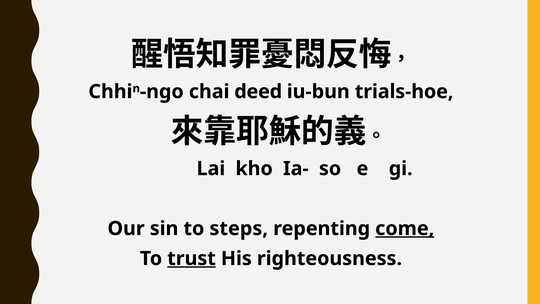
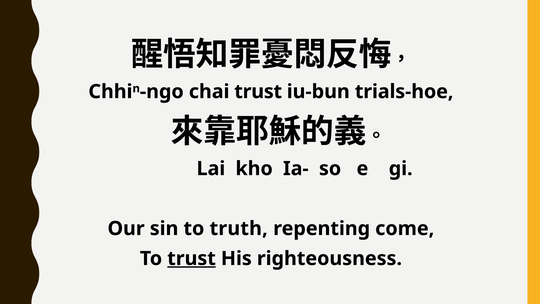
chai deed: deed -> trust
steps: steps -> truth
come underline: present -> none
